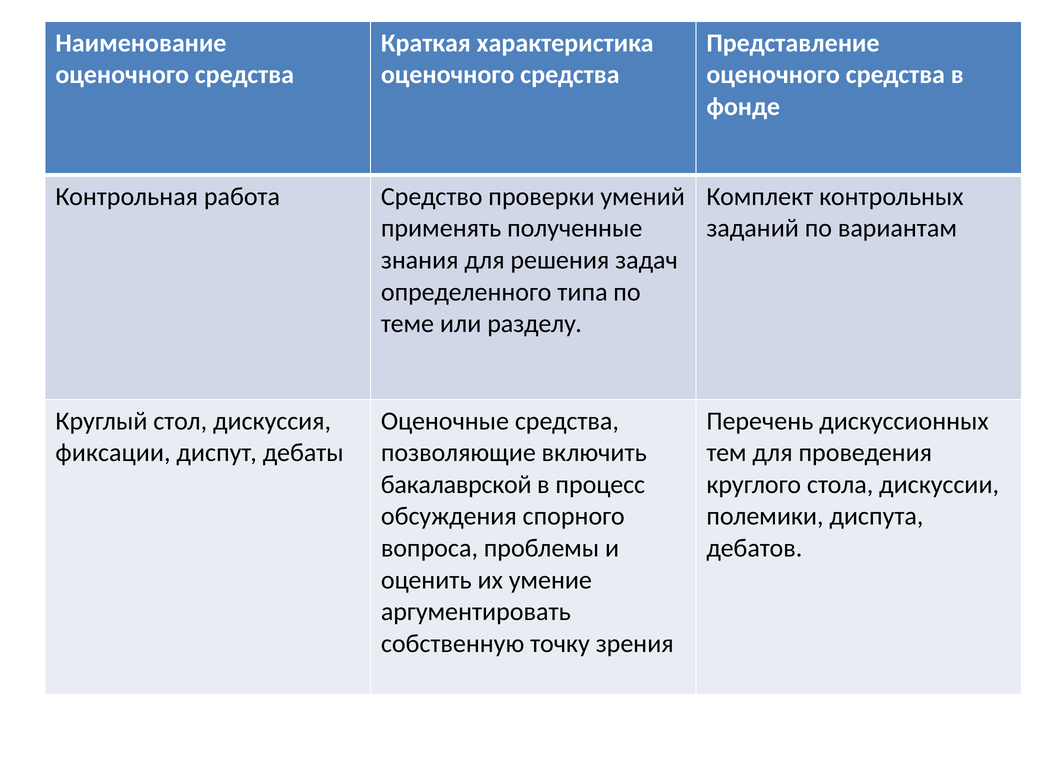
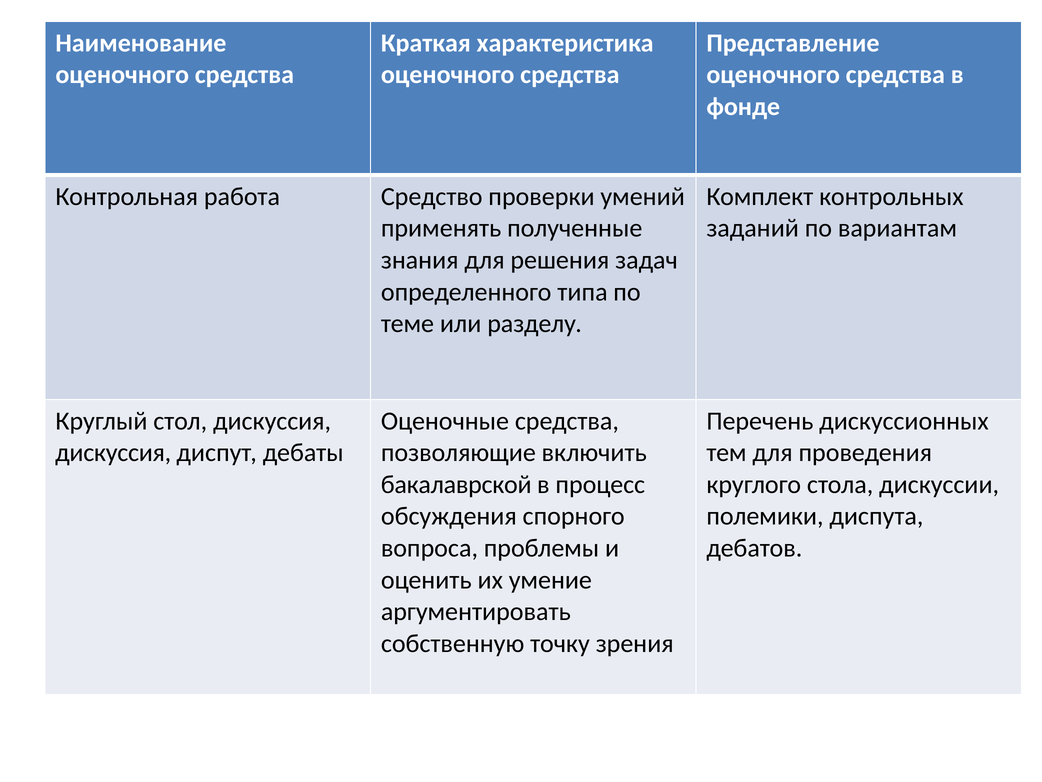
фиксации at (113, 452): фиксации -> дискуссия
